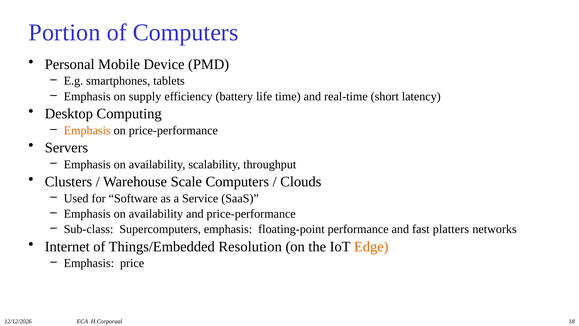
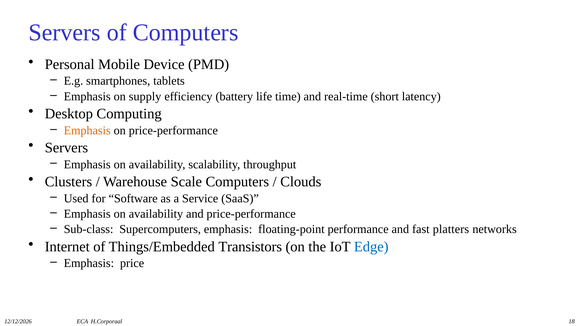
Portion at (64, 32): Portion -> Servers
Resolution: Resolution -> Transistors
Edge colour: orange -> blue
